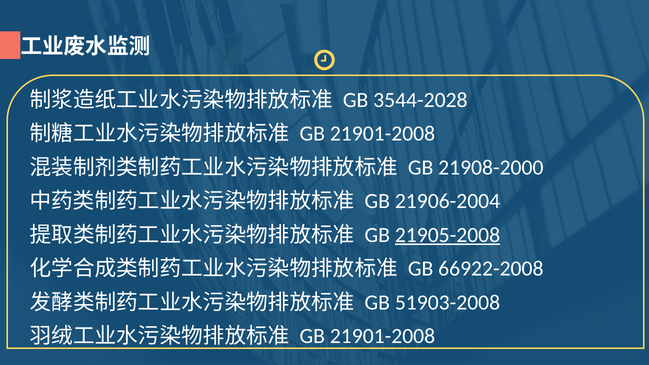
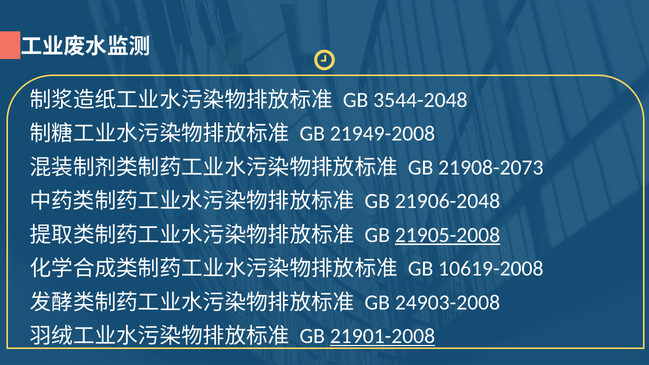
3544-2028: 3544-2028 -> 3544-2048
21901-2008 at (383, 134): 21901-2008 -> 21949-2008
21908-2000: 21908-2000 -> 21908-2073
21906-2004: 21906-2004 -> 21906-2048
66922-2008: 66922-2008 -> 10619-2008
51903-2008: 51903-2008 -> 24903-2008
21901-2008 at (383, 336) underline: none -> present
